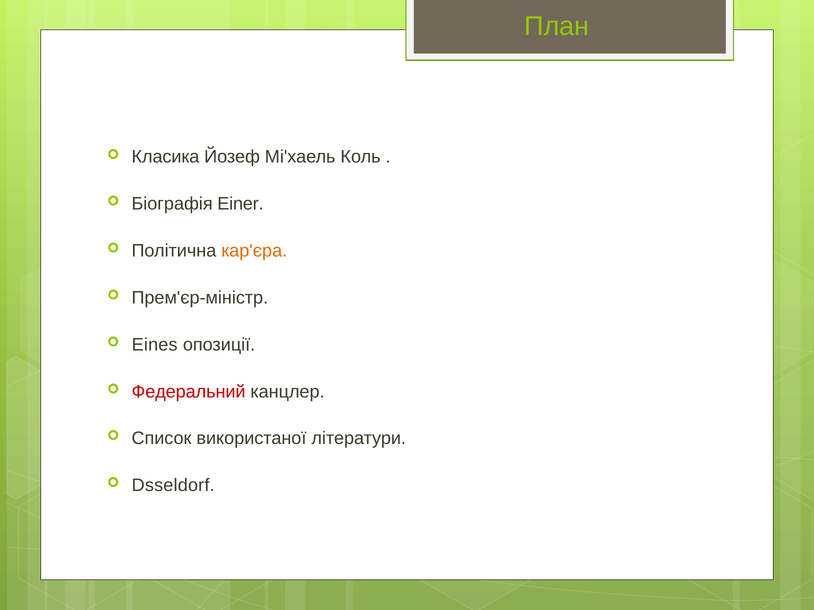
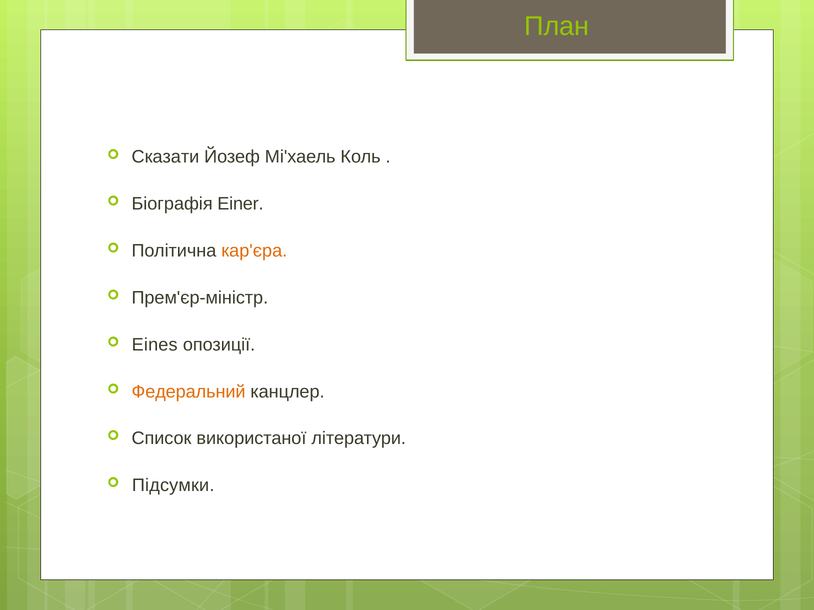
Класика: Класика -> Сказати
Федеральний colour: red -> orange
Dsseldorf: Dsseldorf -> Підсумки
